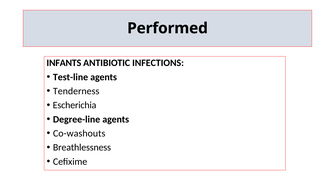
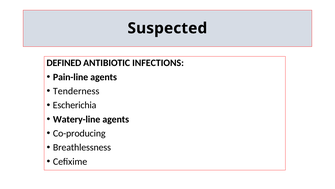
Performed: Performed -> Suspected
INFANTS: INFANTS -> DEFINED
Test-line: Test-line -> Pain-line
Degree-line: Degree-line -> Watery-line
Co-washouts: Co-washouts -> Co-producing
